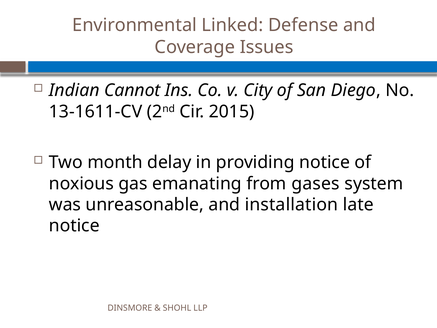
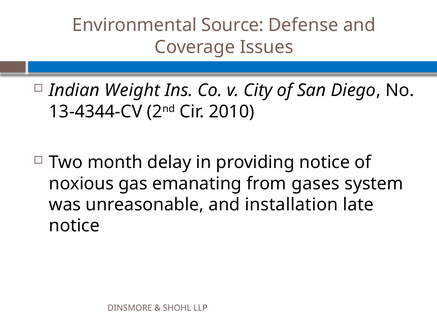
Linked: Linked -> Source
Cannot: Cannot -> Weight
13-1611-CV: 13-1611-CV -> 13-4344-CV
2015: 2015 -> 2010
